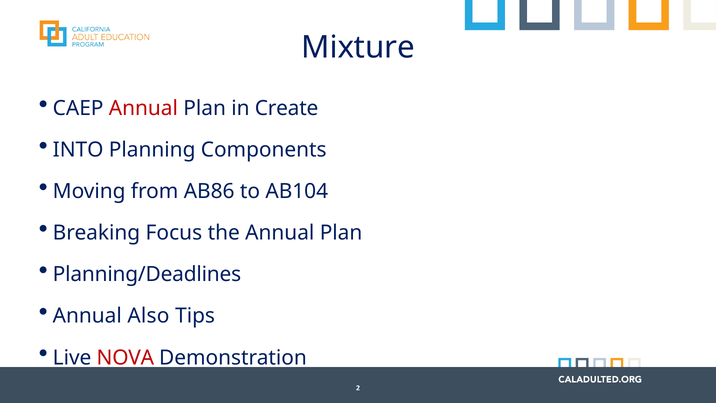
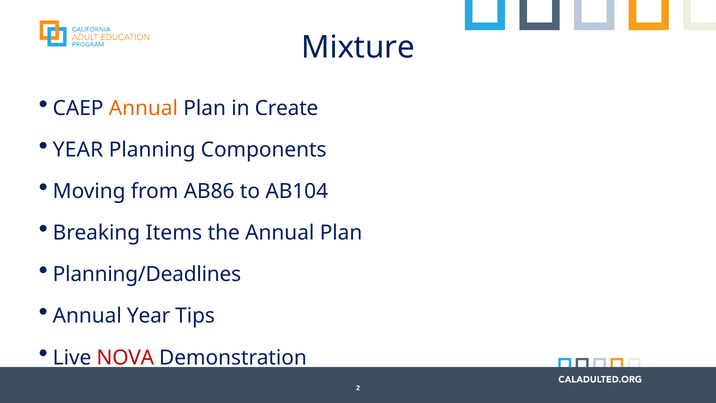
Annual at (143, 108) colour: red -> orange
INTO at (78, 150): INTO -> YEAR
Focus: Focus -> Items
Annual Also: Also -> Year
